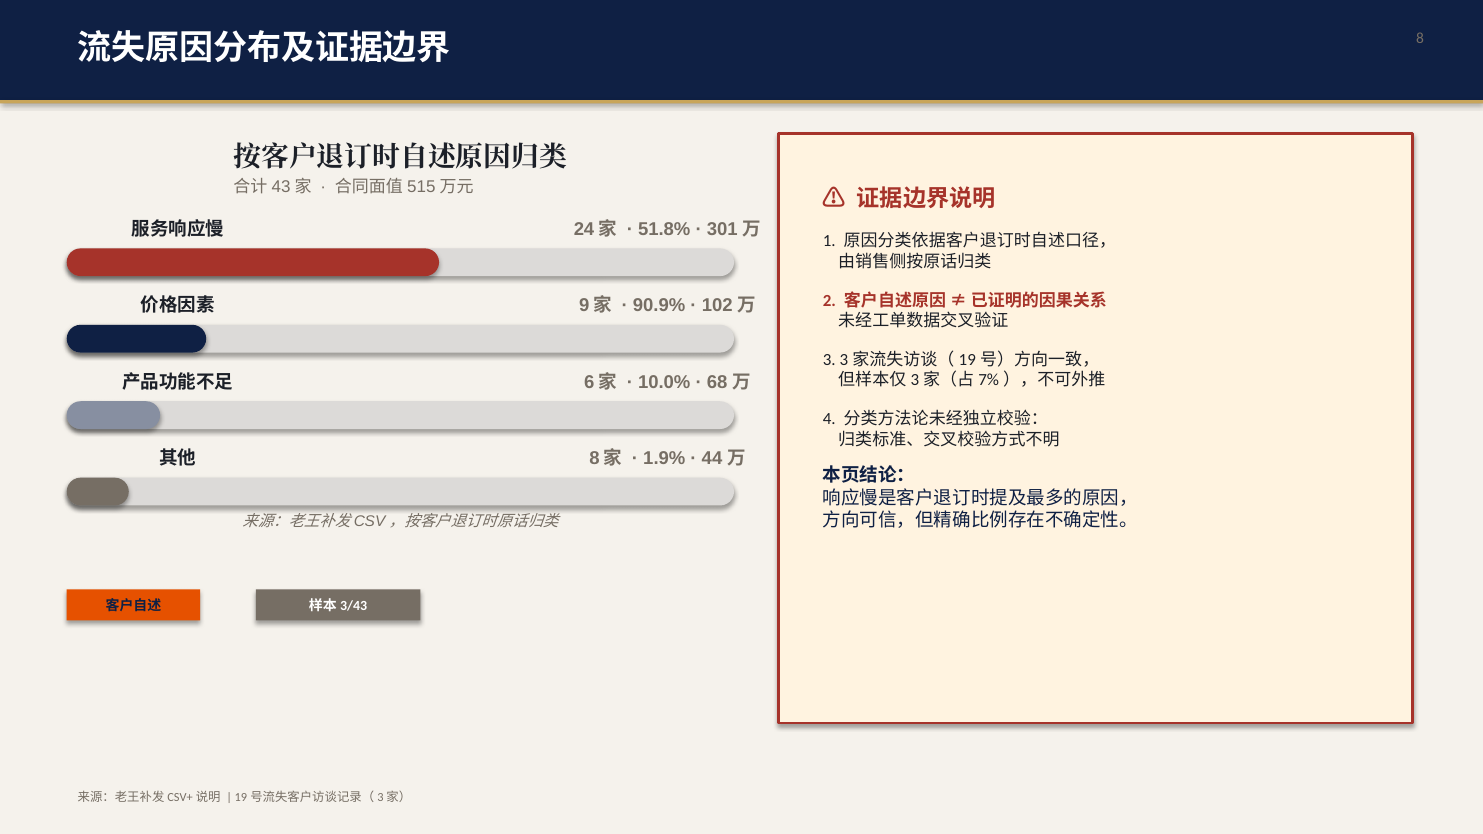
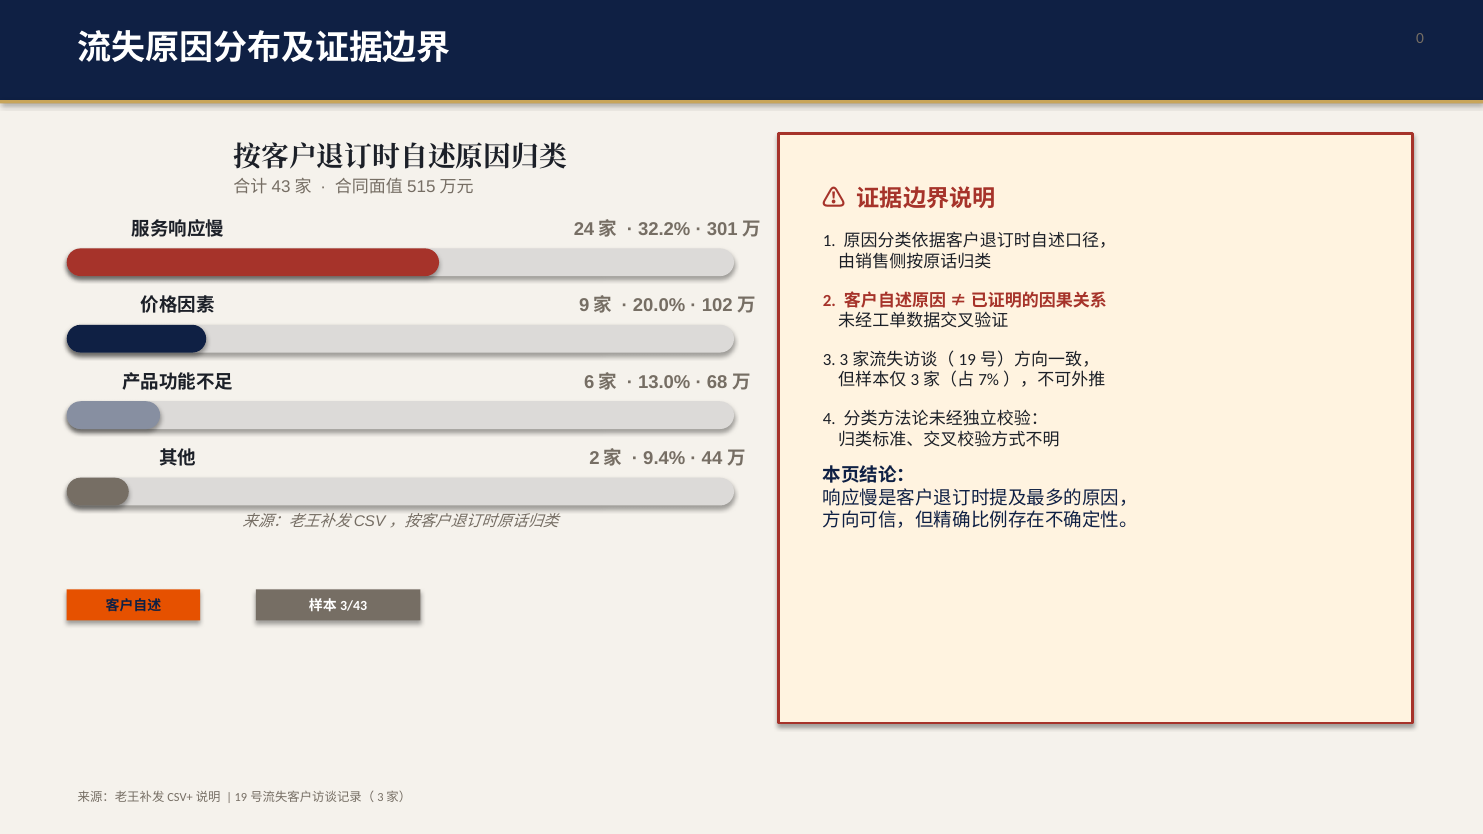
8 at (1420, 38): 8 -> 0
51.8%: 51.8% -> 32.2%
90.9%: 90.9% -> 20.0%
10.0%: 10.0% -> 13.0%
8 at (594, 459): 8 -> 2
1.9%: 1.9% -> 9.4%
